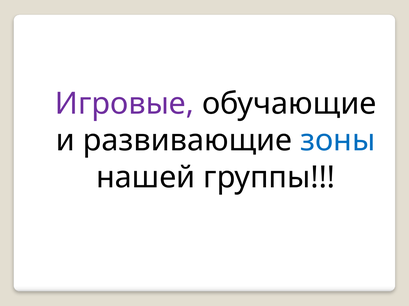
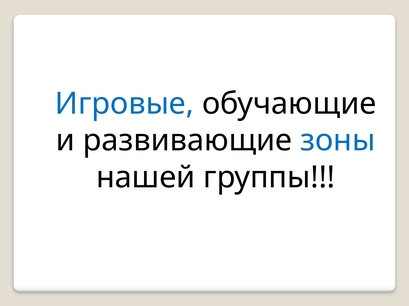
Игровые colour: purple -> blue
